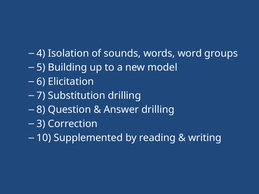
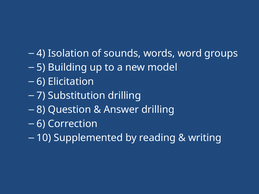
3 at (41, 124): 3 -> 6
